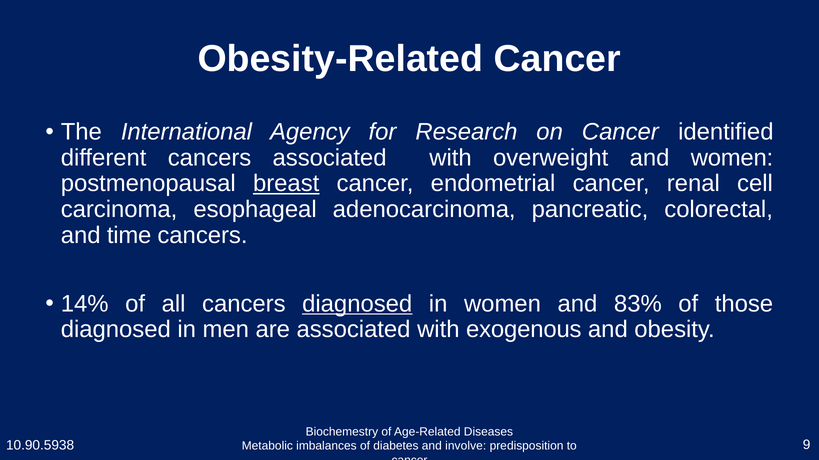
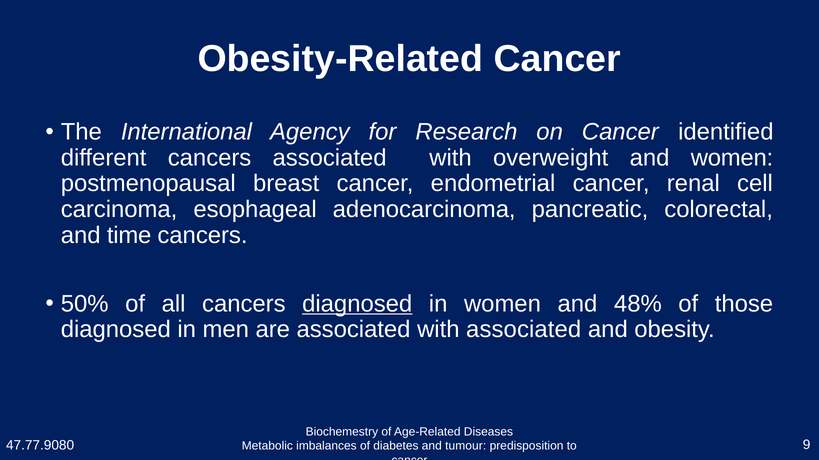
breast underline: present -> none
14%: 14% -> 50%
83%: 83% -> 48%
with exogenous: exogenous -> associated
10.90.5938: 10.90.5938 -> 47.77.9080
involve: involve -> tumour
